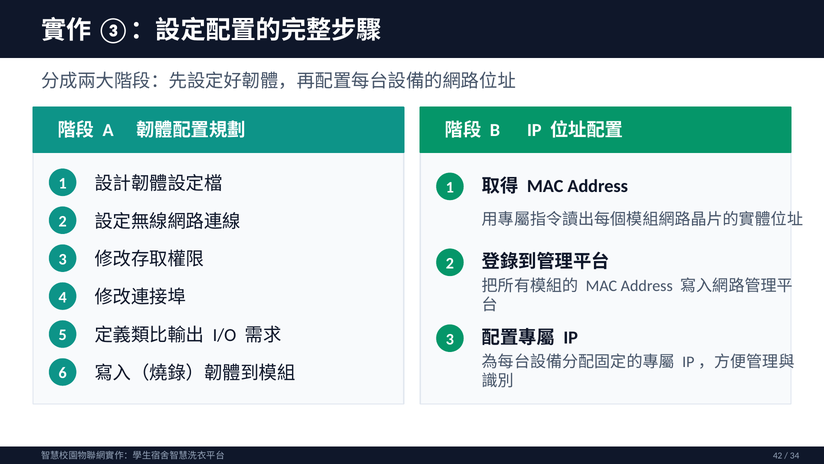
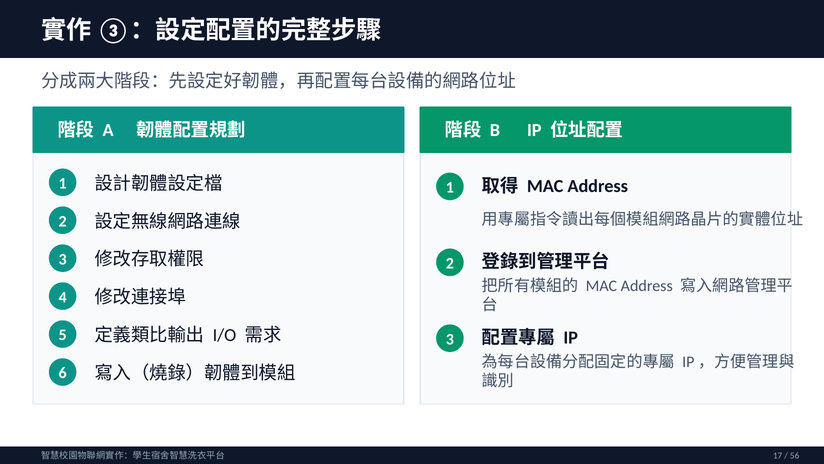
42: 42 -> 17
34: 34 -> 56
